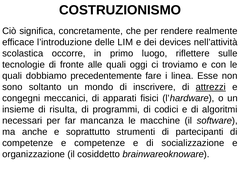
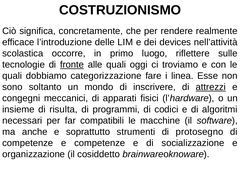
fronte underline: none -> present
precedentemente: precedentemente -> categorizzazione
mancanza: mancanza -> compatibili
partecipanti: partecipanti -> protosegno
